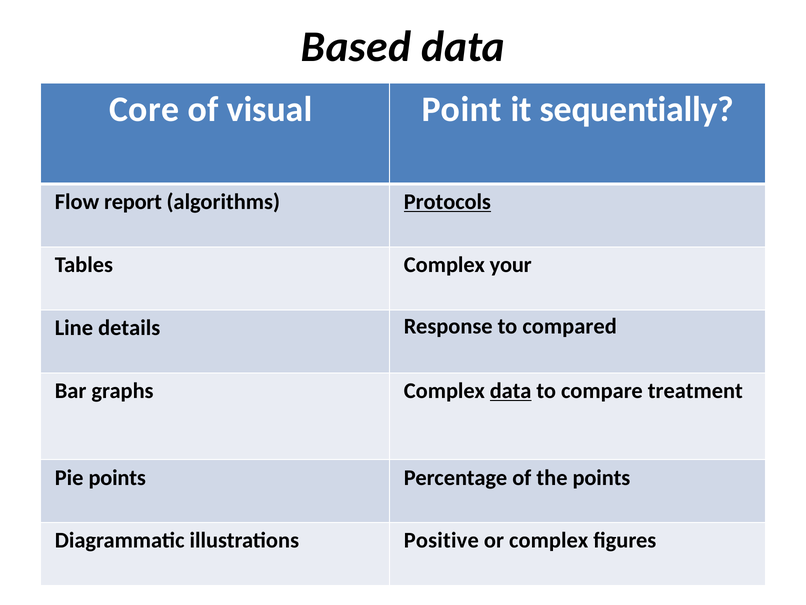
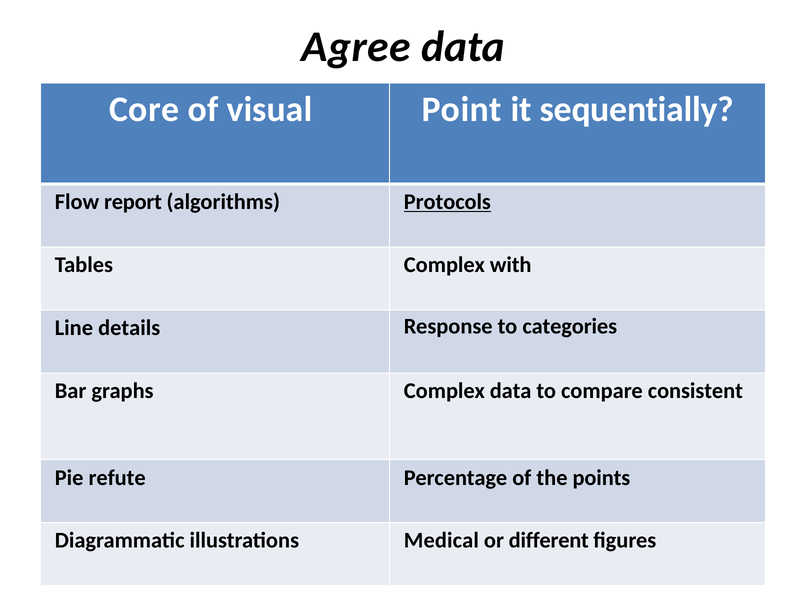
Based: Based -> Agree
your: your -> with
compared: compared -> categories
data at (511, 390) underline: present -> none
treatment: treatment -> consistent
Pie points: points -> refute
Positive: Positive -> Medical
or complex: complex -> different
